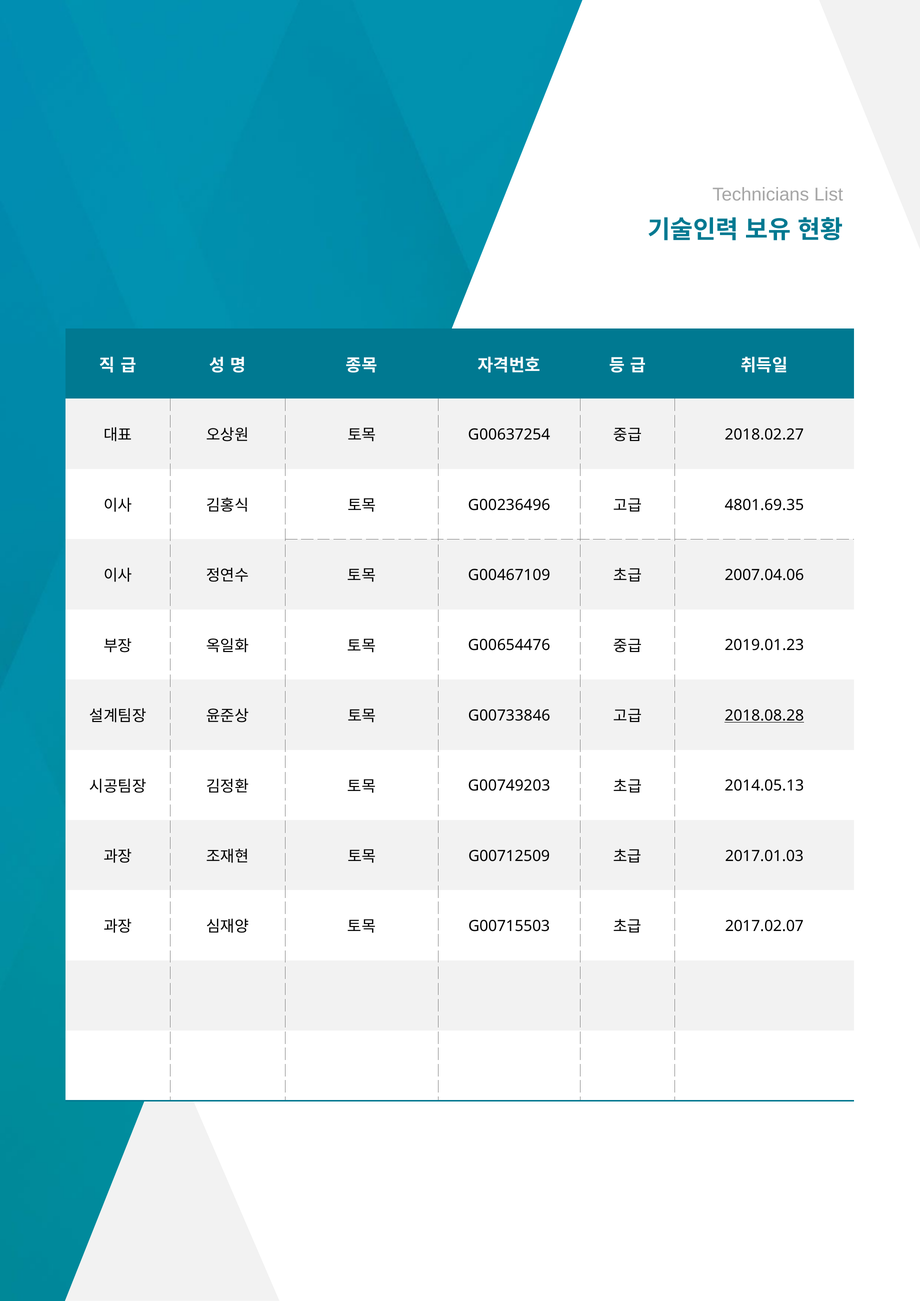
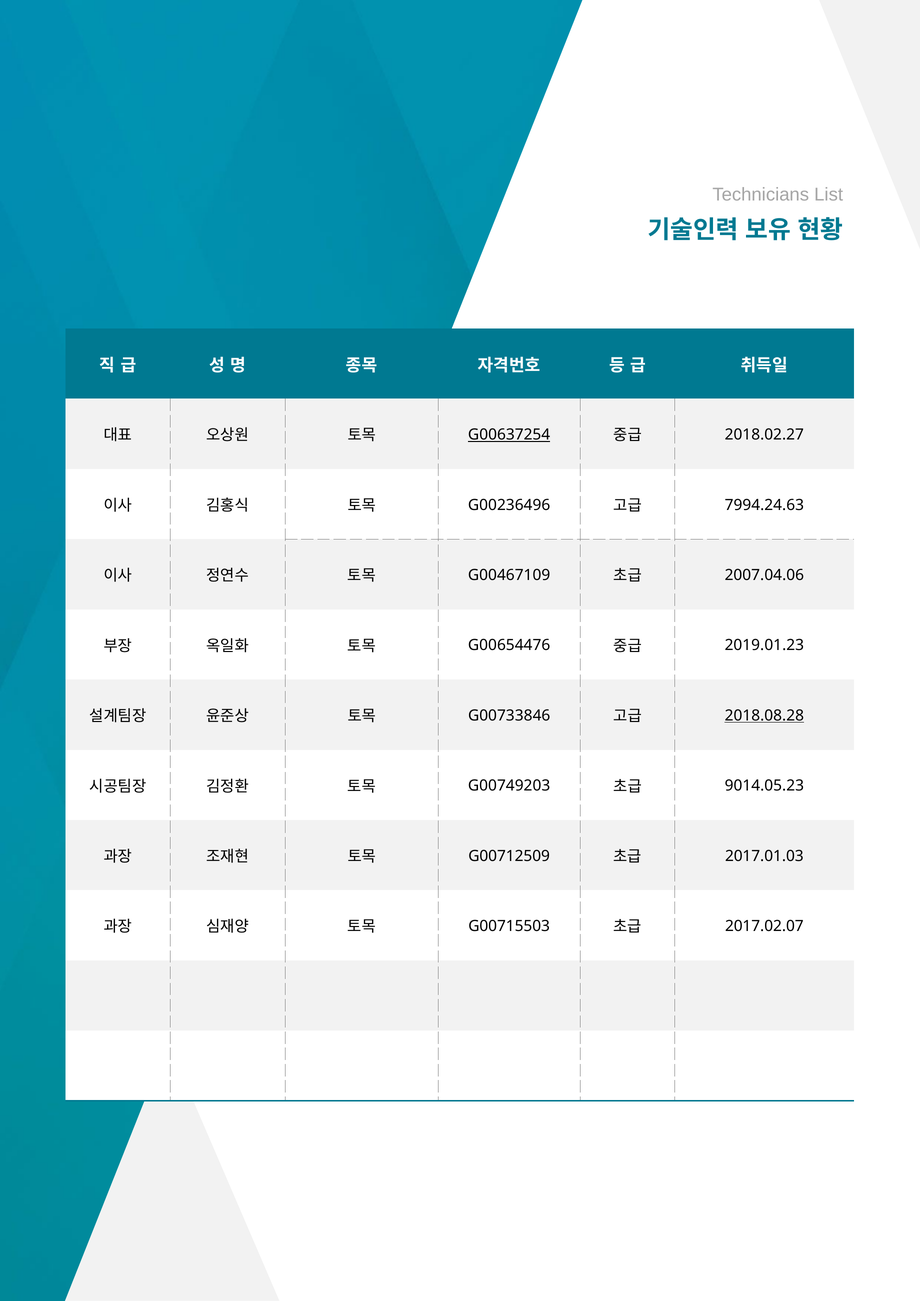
G00637254 underline: none -> present
4801.69.35: 4801.69.35 -> 7994.24.63
2014.05.13: 2014.05.13 -> 9014.05.23
